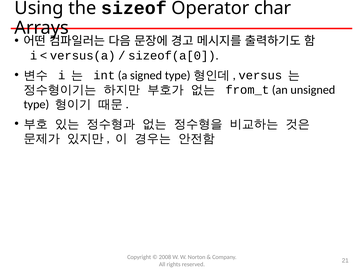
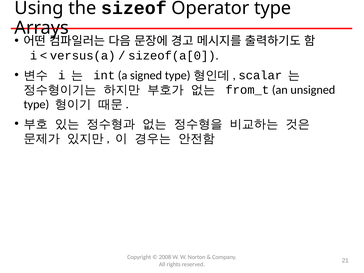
Operator char: char -> type
versus: versus -> scalar
